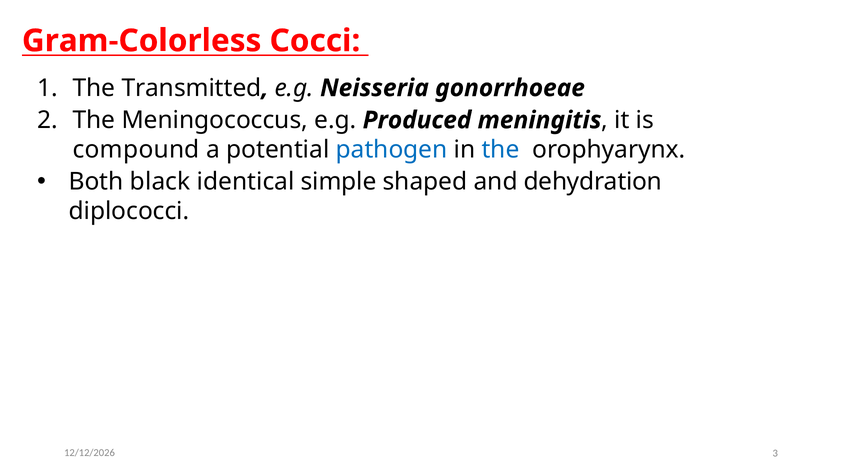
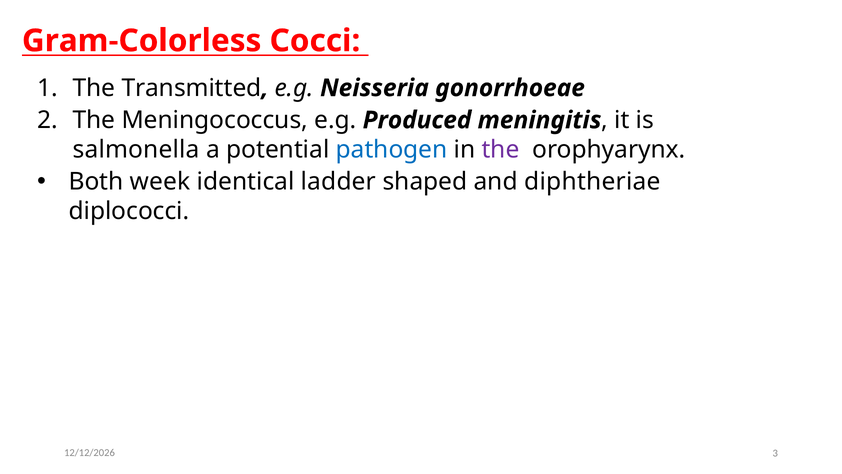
compound: compound -> salmonella
the at (501, 150) colour: blue -> purple
black: black -> week
simple: simple -> ladder
dehydration: dehydration -> diphtheriae
